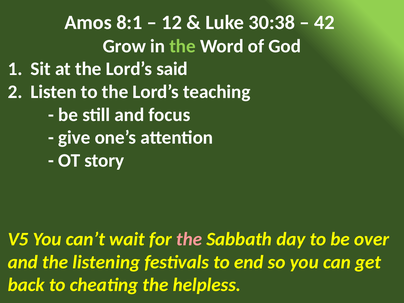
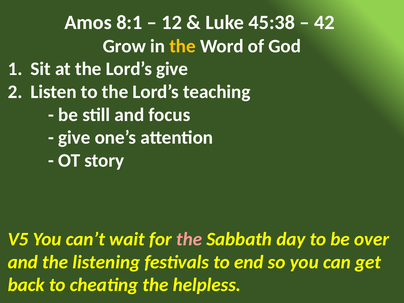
30:38: 30:38 -> 45:38
the at (183, 46) colour: light green -> yellow
Lord’s said: said -> give
